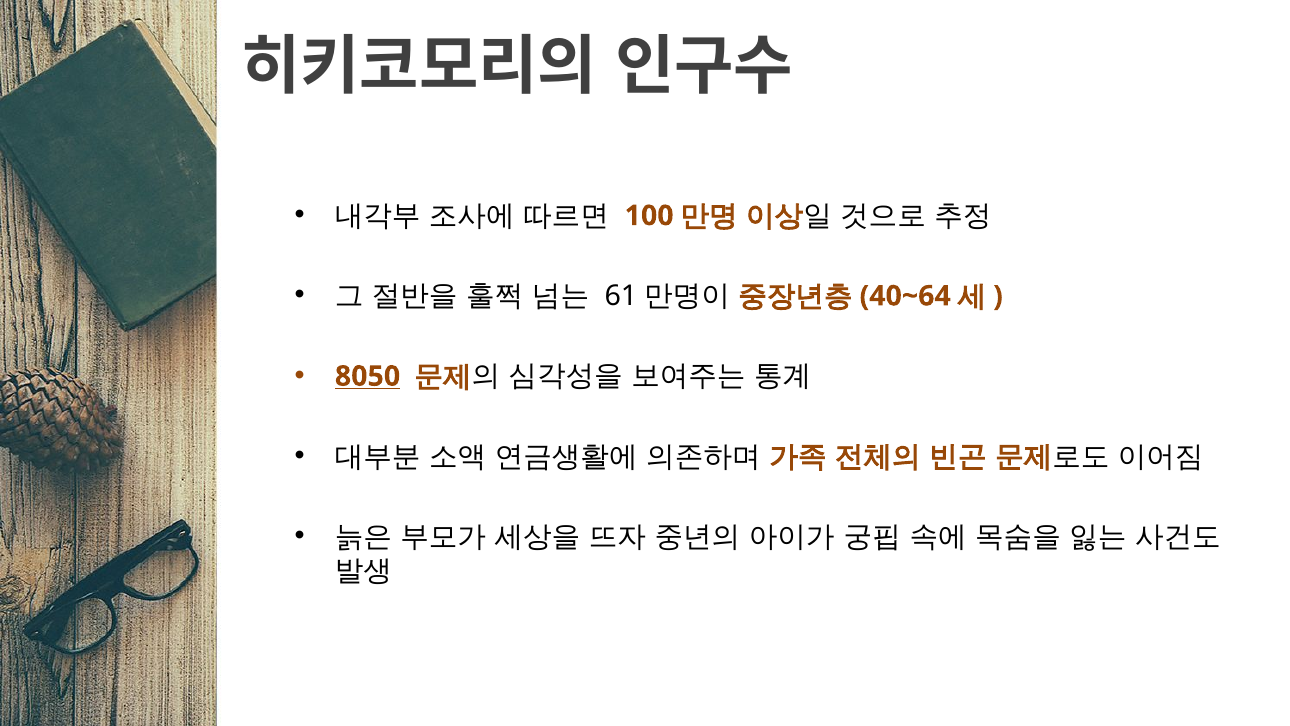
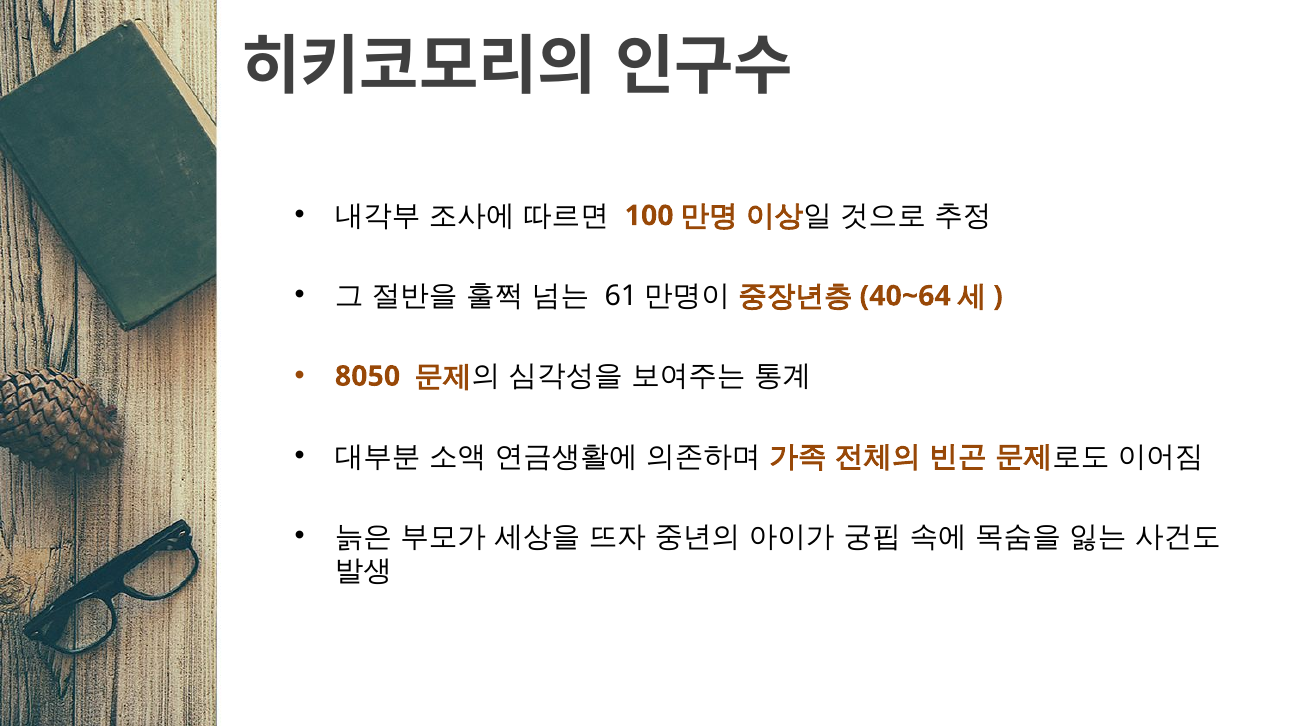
8050 underline: present -> none
